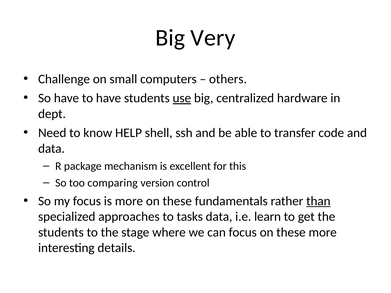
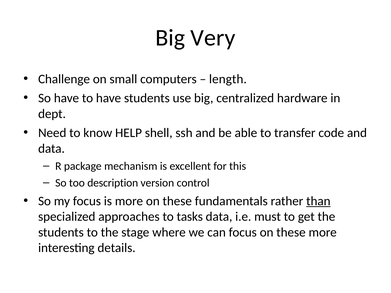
others: others -> length
use underline: present -> none
comparing: comparing -> description
learn: learn -> must
